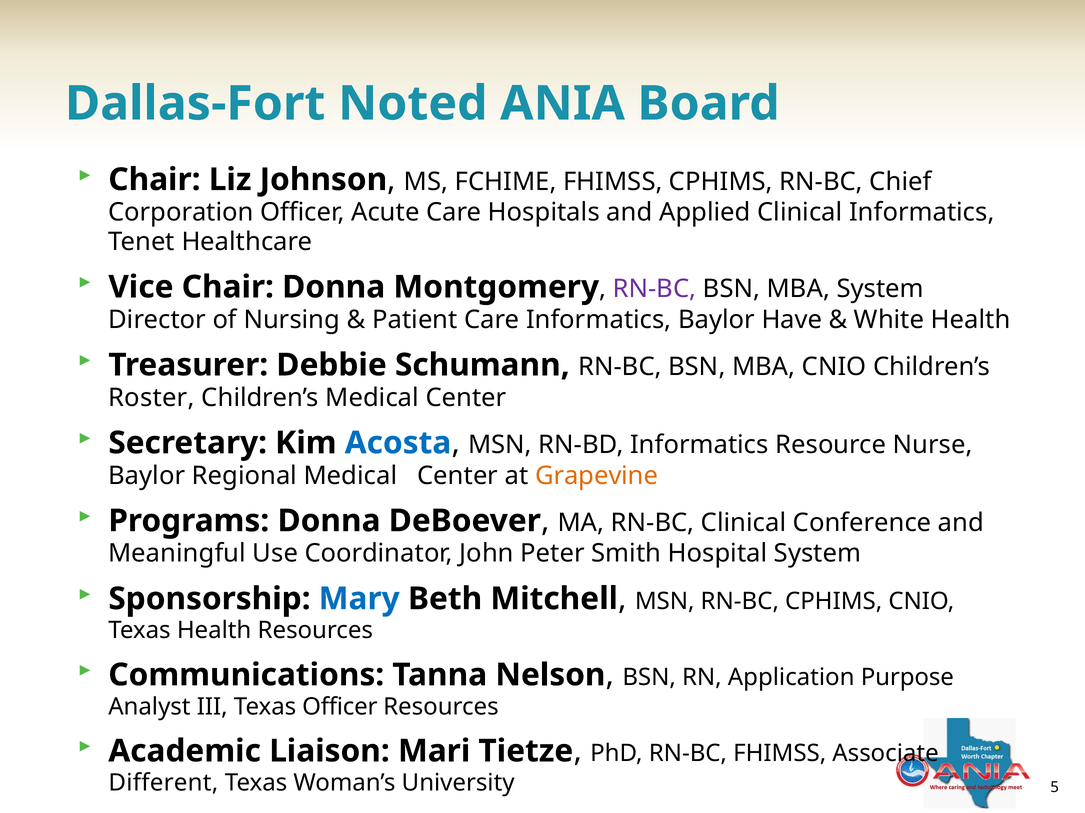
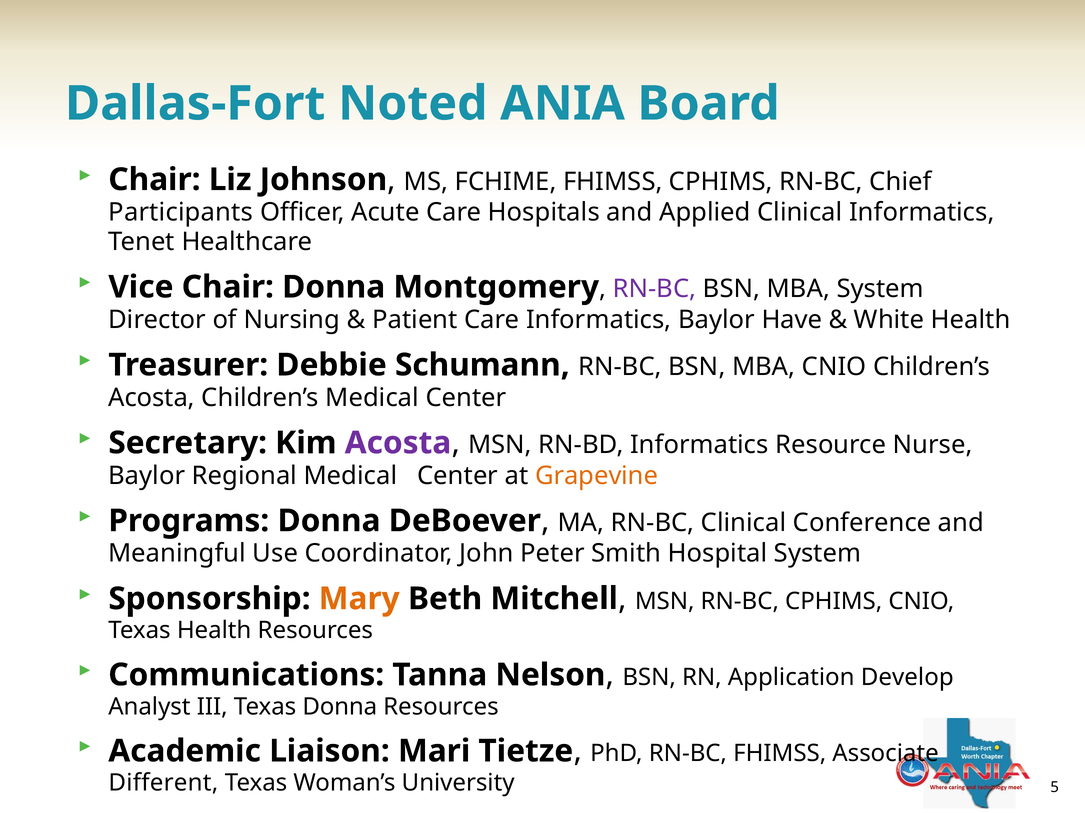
Corporation: Corporation -> Participants
Roster at (151, 398): Roster -> Acosta
Acosta at (398, 443) colour: blue -> purple
Mary colour: blue -> orange
Purpose: Purpose -> Develop
Texas Officer: Officer -> Donna
